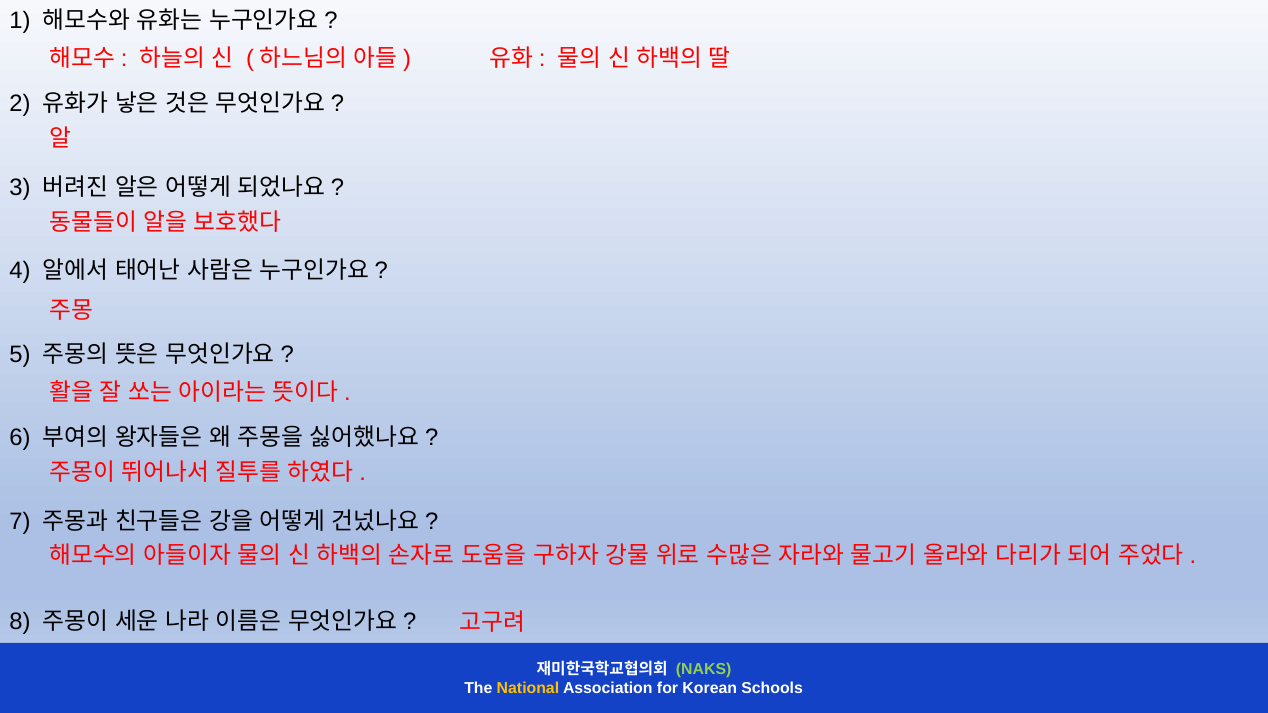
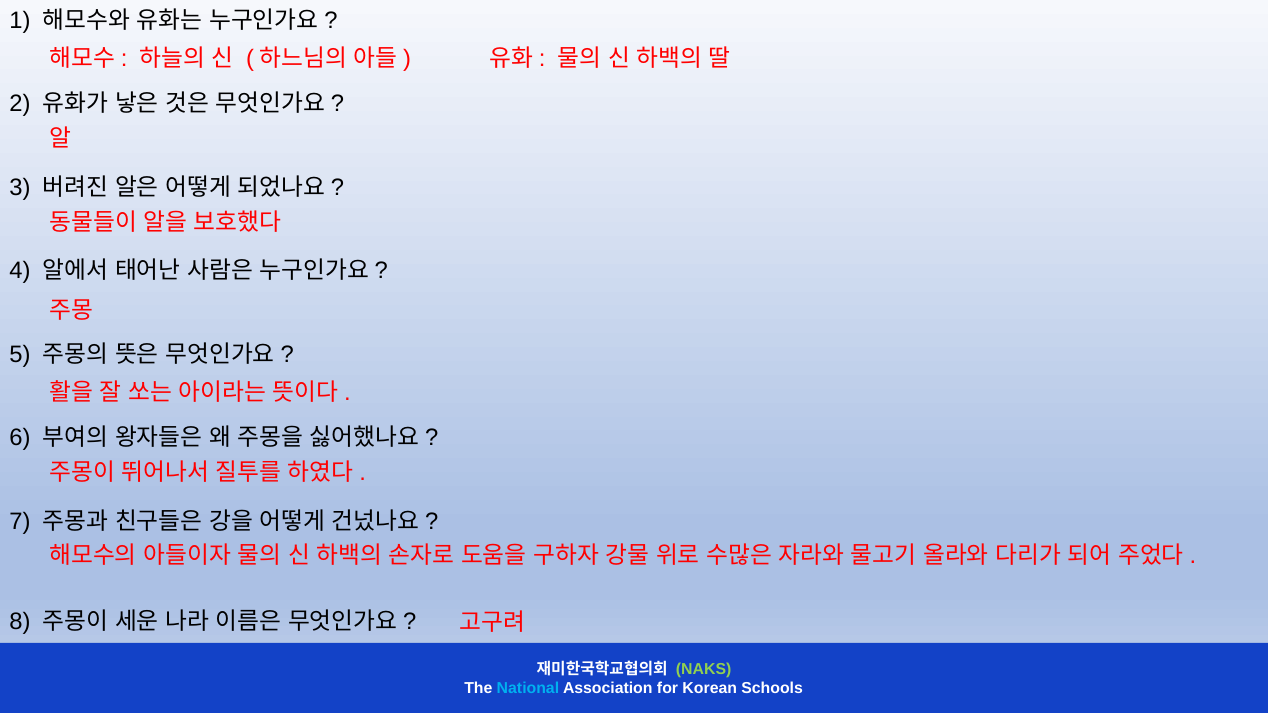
National colour: yellow -> light blue
